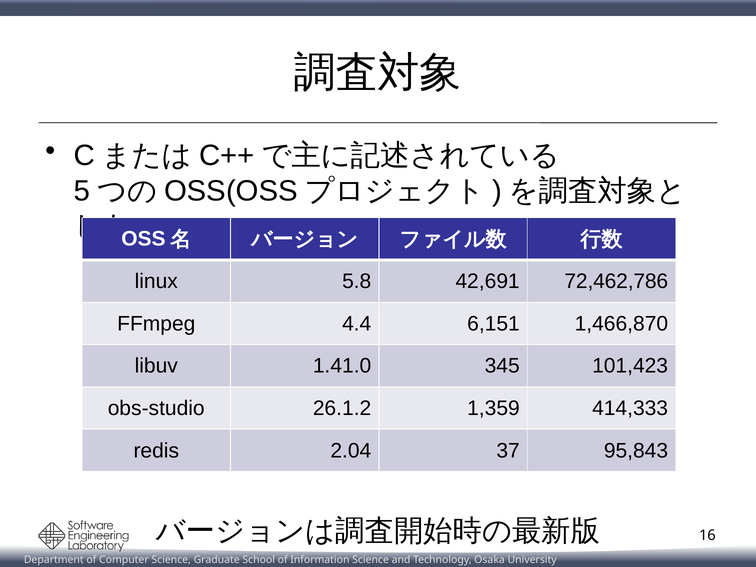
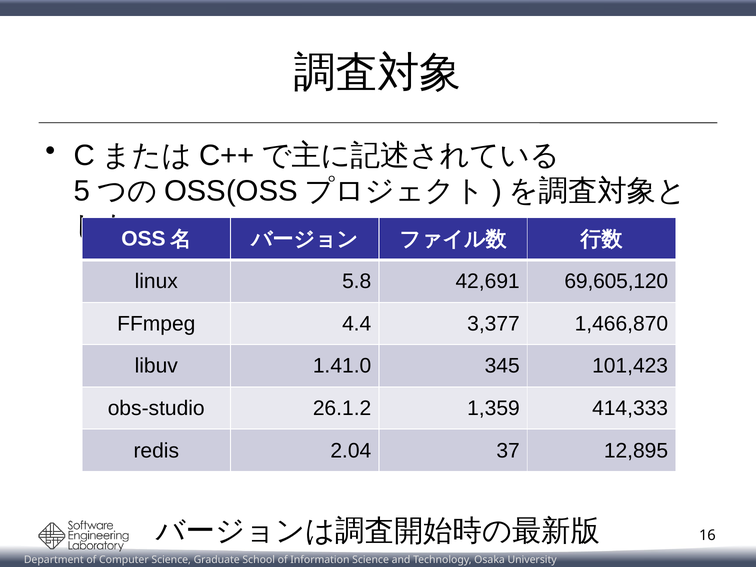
72,462,786: 72,462,786 -> 69,605,120
6,151: 6,151 -> 3,377
95,843: 95,843 -> 12,895
